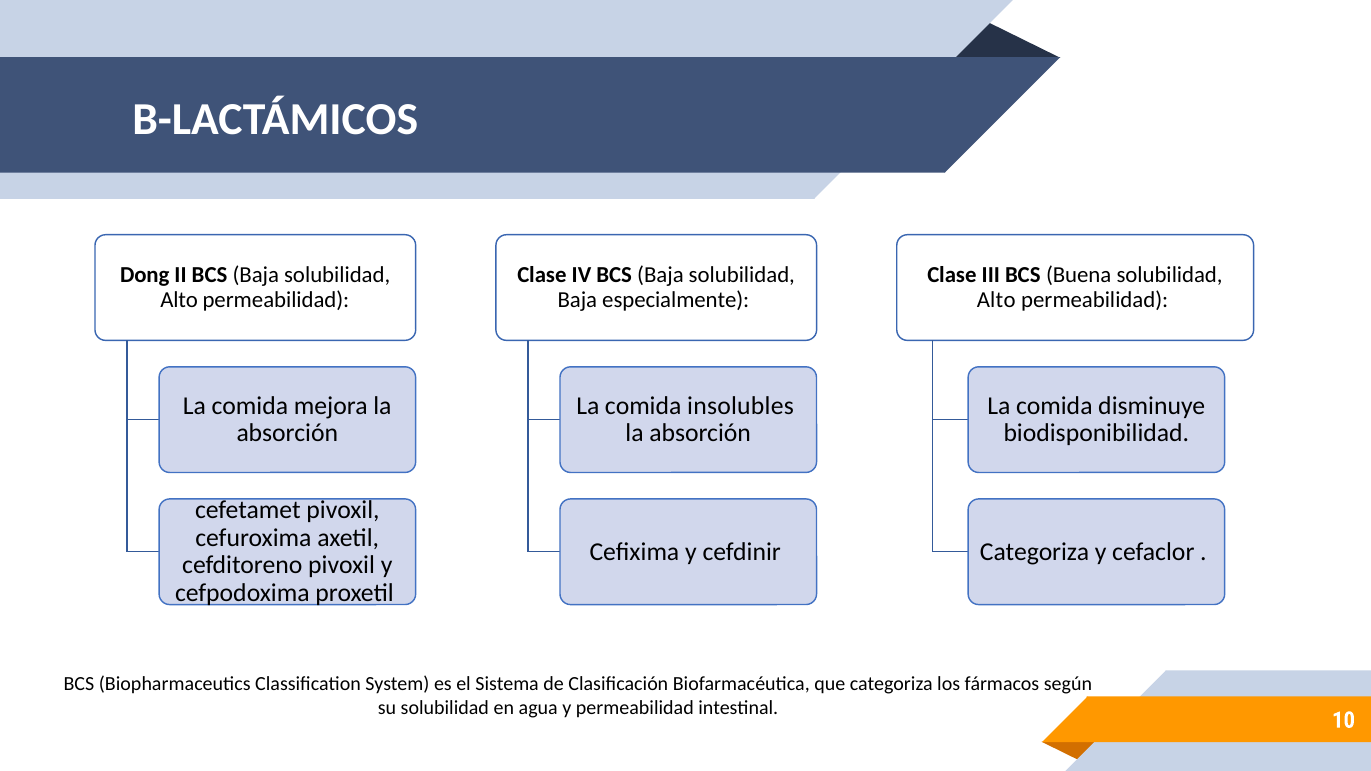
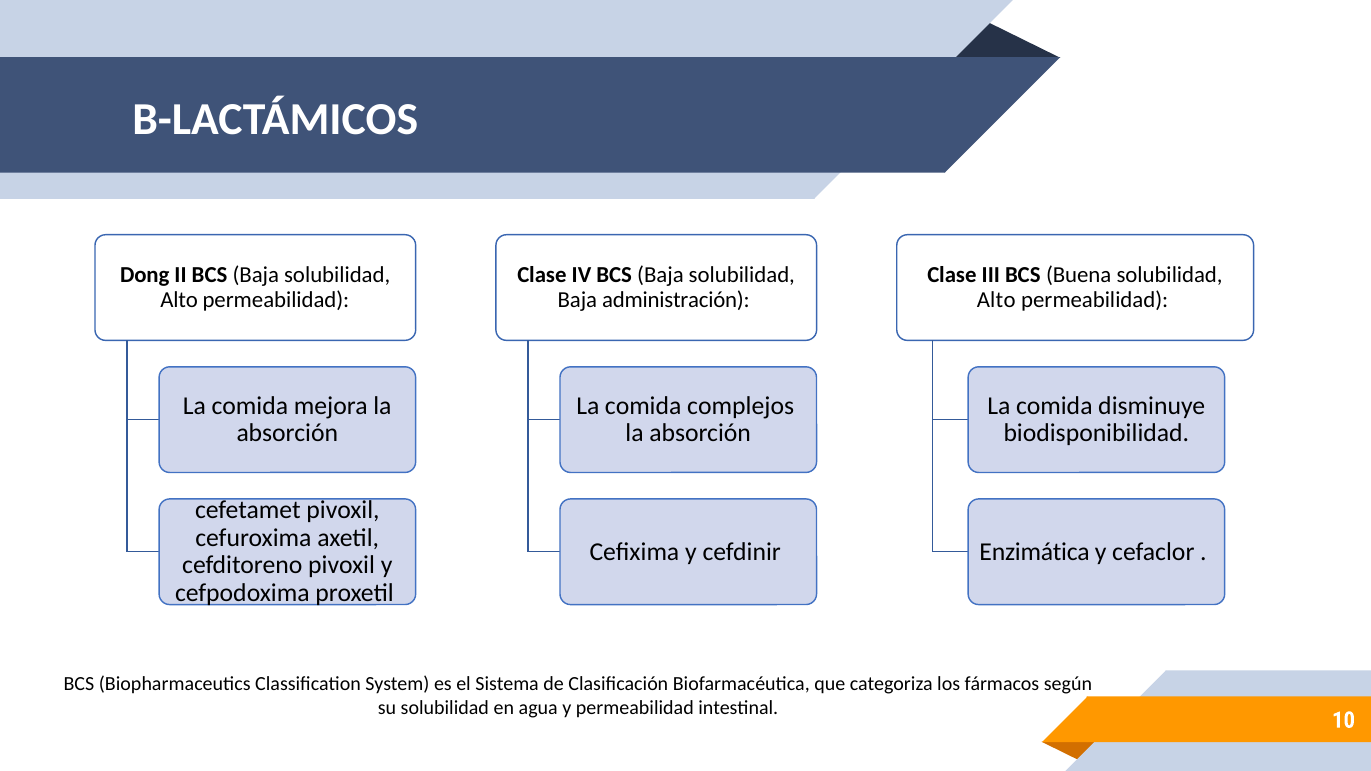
especialmente: especialmente -> administración
insolubles: insolubles -> complejos
Categoriza at (1035, 552): Categoriza -> Enzimática
